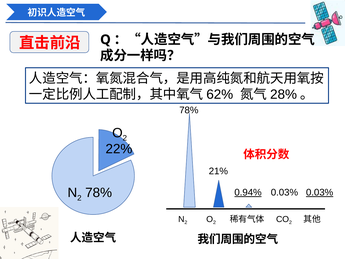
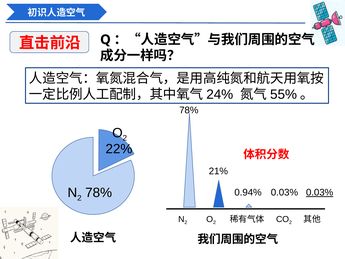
62%: 62% -> 24%
28%: 28% -> 55%
0.94% underline: present -> none
